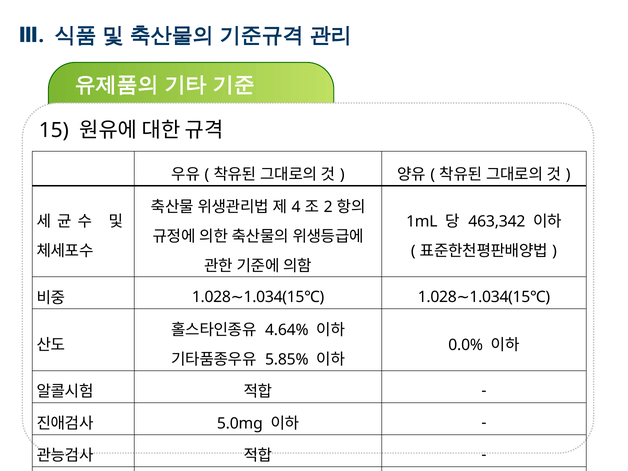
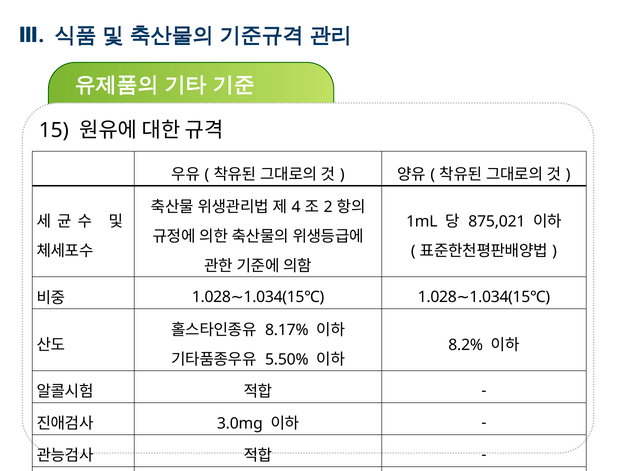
463,342: 463,342 -> 875,021
4.64%: 4.64% -> 8.17%
0.0%: 0.0% -> 8.2%
5.85%: 5.85% -> 5.50%
5.0mg: 5.0mg -> 3.0mg
